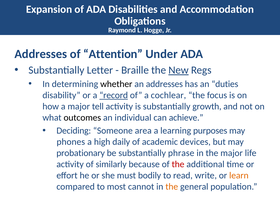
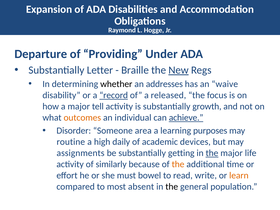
Addresses at (41, 54): Addresses -> Departure
Attention: Attention -> Providing
duties: duties -> waive
cochlear: cochlear -> released
outcomes colour: black -> orange
achieve underline: none -> present
Deciding: Deciding -> Disorder
phones: phones -> routine
probationary: probationary -> assignments
phrase: phrase -> getting
the at (212, 153) underline: none -> present
the at (178, 164) colour: red -> orange
bodily: bodily -> bowel
cannot: cannot -> absent
the at (172, 187) colour: orange -> black
